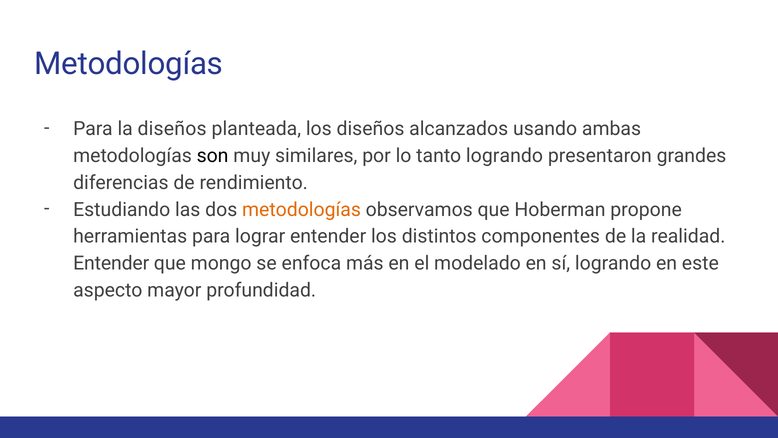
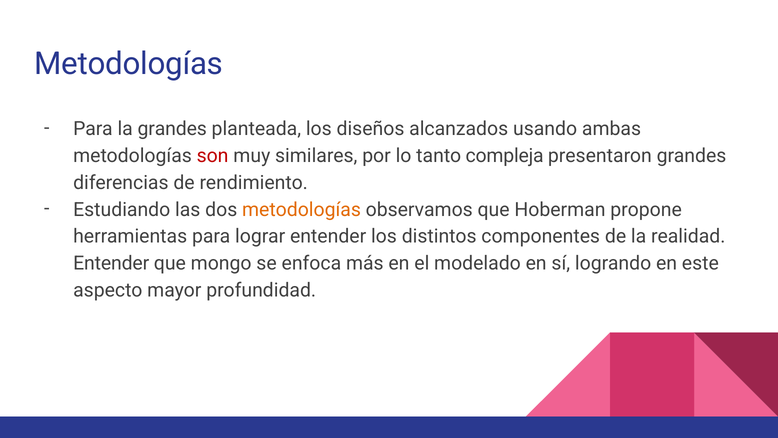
la diseños: diseños -> grandes
son colour: black -> red
tanto logrando: logrando -> compleja
